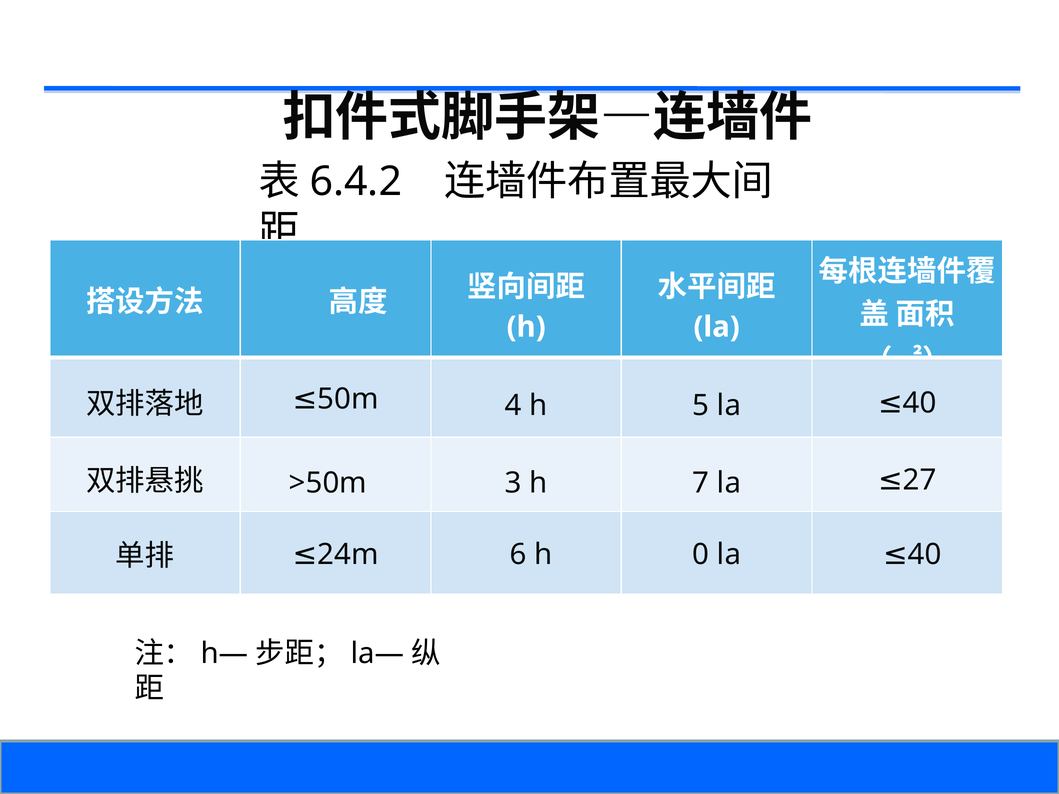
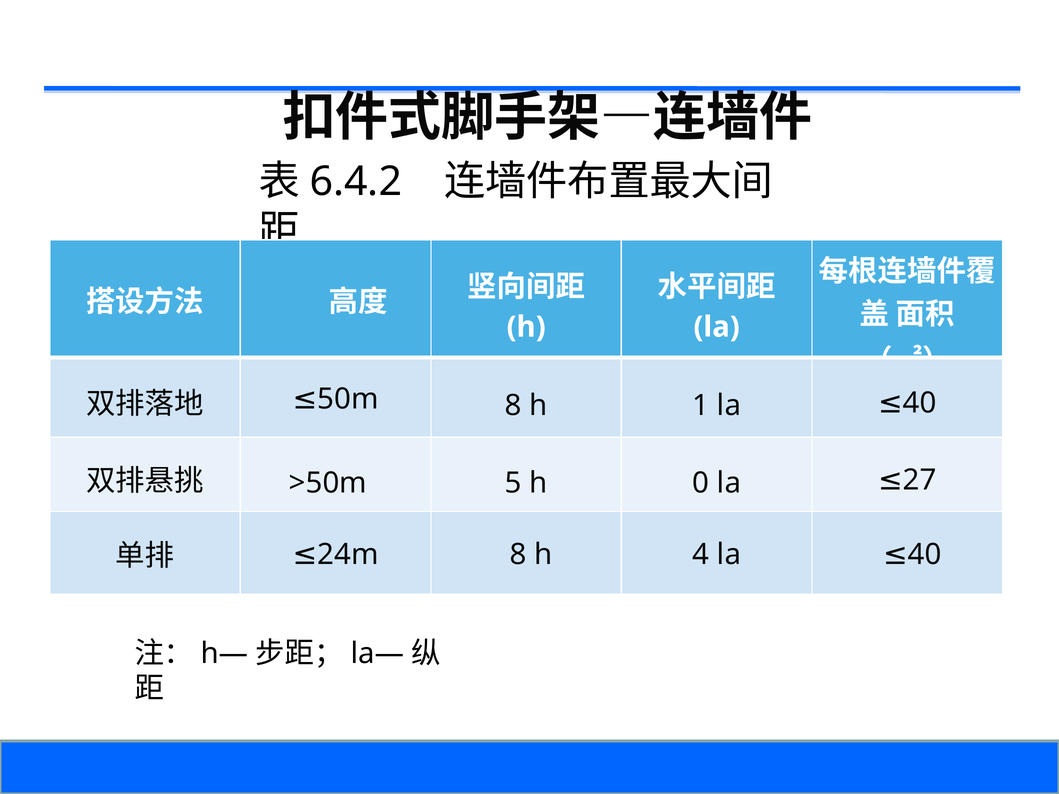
4 at (513, 406): 4 -> 8
5: 5 -> 1
3: 3 -> 5
7: 7 -> 0
6 at (518, 555): 6 -> 8
0: 0 -> 4
